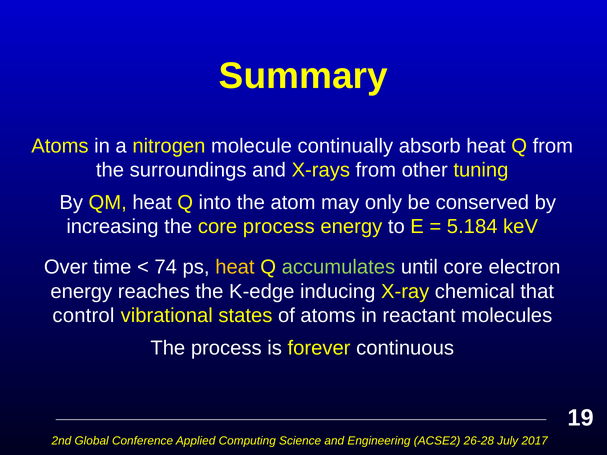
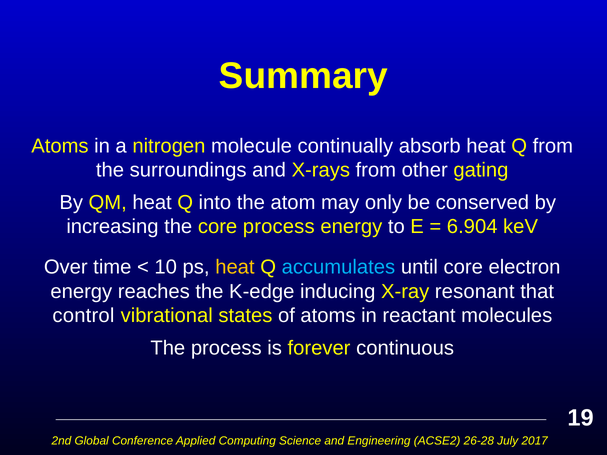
tuning: tuning -> gating
5.184: 5.184 -> 6.904
74: 74 -> 10
accumulates colour: light green -> light blue
chemical: chemical -> resonant
